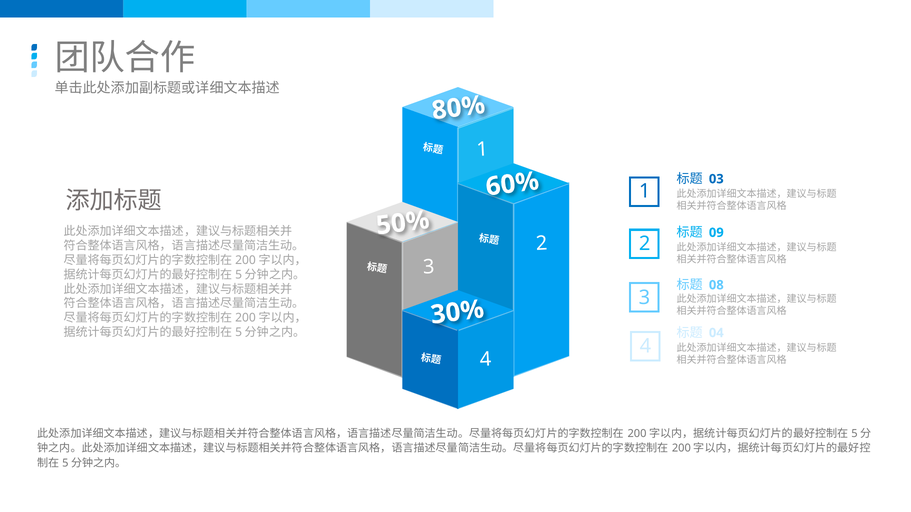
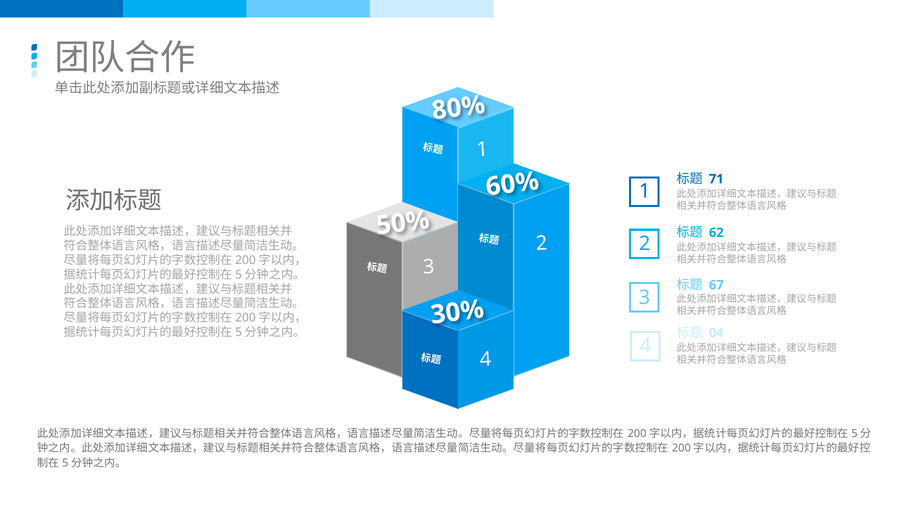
03: 03 -> 71
09: 09 -> 62
08: 08 -> 67
